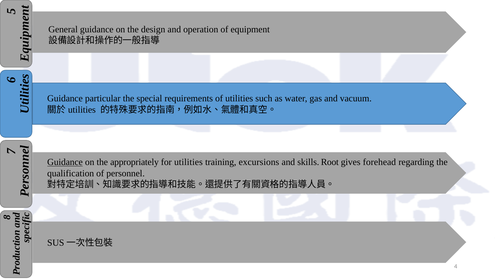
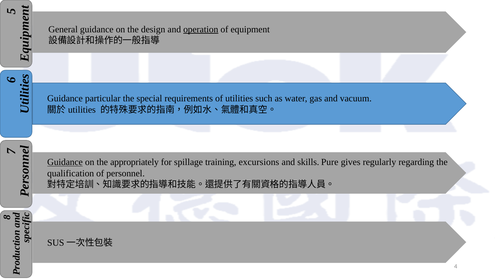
operation underline: none -> present
for utilities: utilities -> spillage
Root: Root -> Pure
forehead: forehead -> regularly
